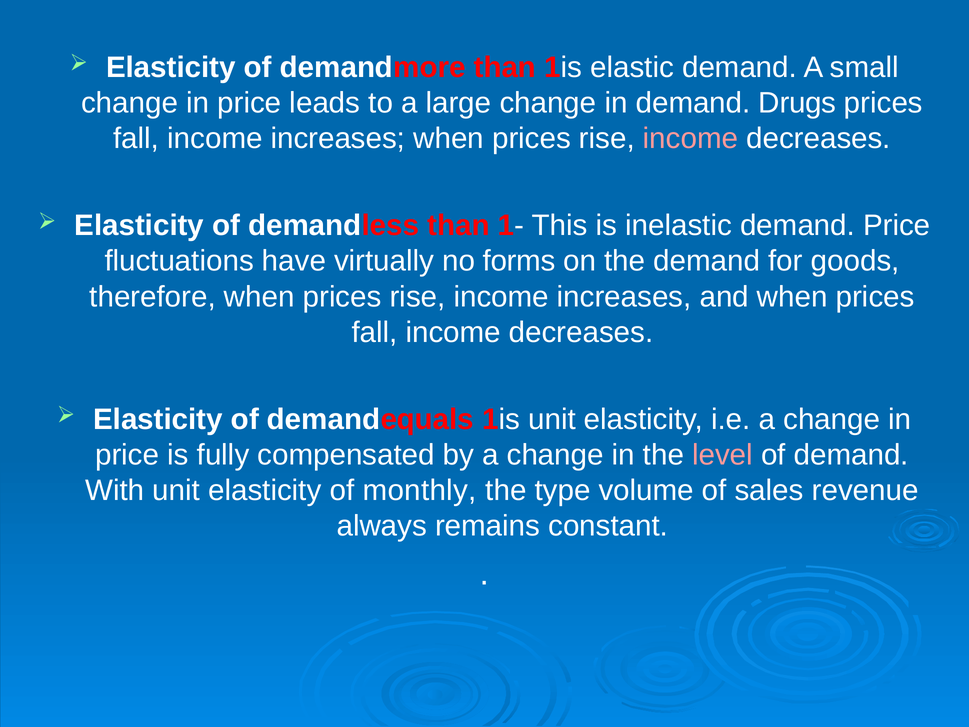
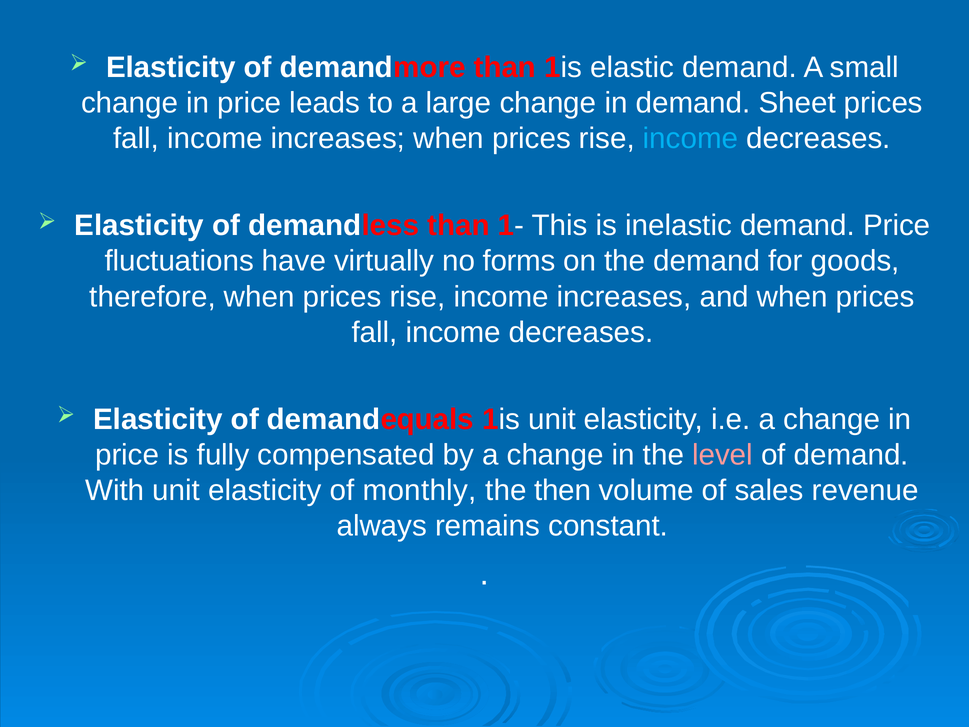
Drugs: Drugs -> Sheet
income at (691, 138) colour: pink -> light blue
type: type -> then
